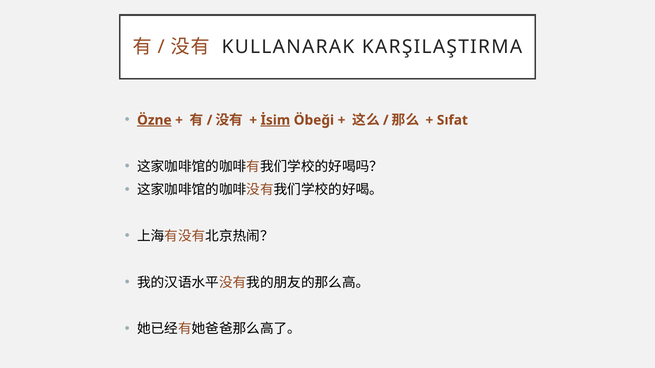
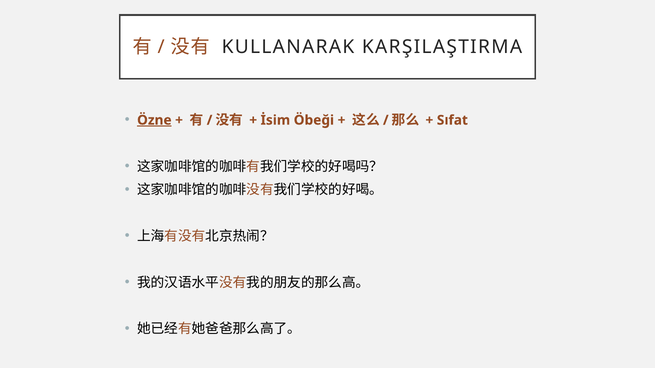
İsim underline: present -> none
